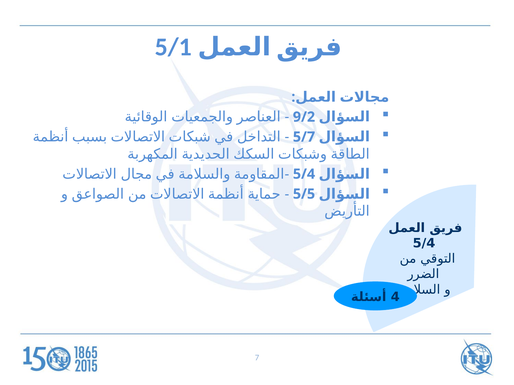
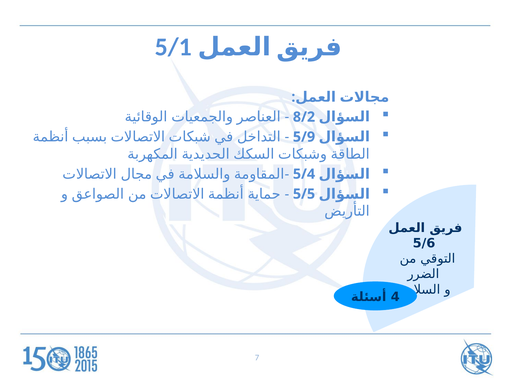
9/2: 9/2 -> 8/2
5/7: 5/7 -> 5/9
5/4 at (424, 244): 5/4 -> 5/6
